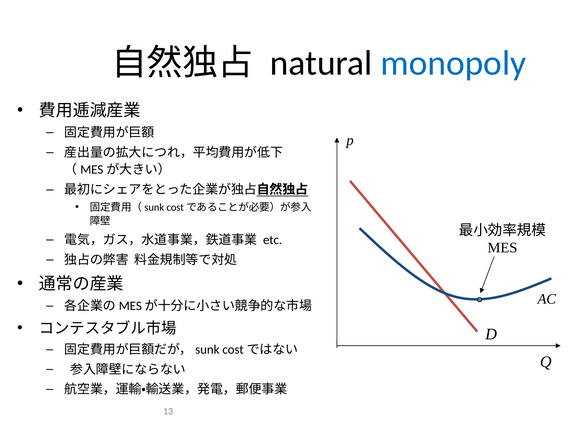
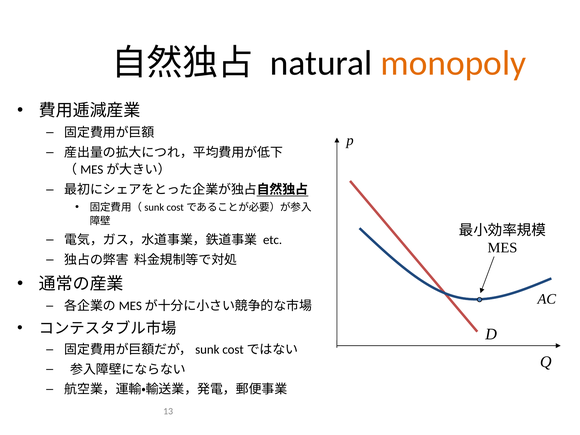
monopoly colour: blue -> orange
